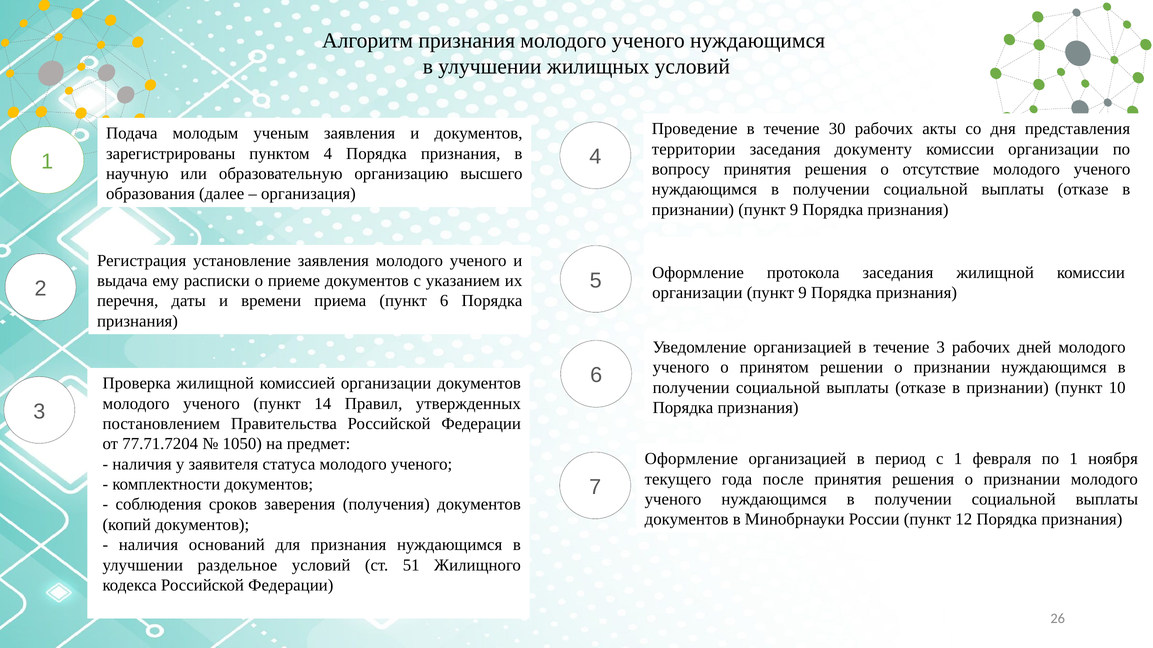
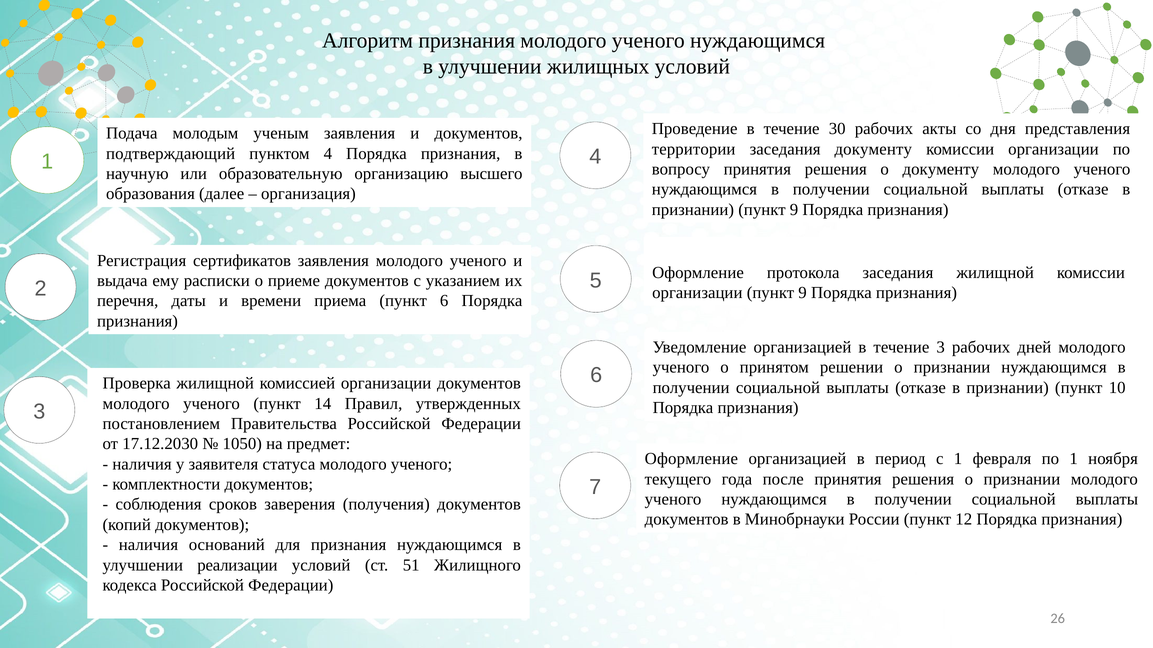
зарегистрированы: зарегистрированы -> подтверждающий
о отсутствие: отсутствие -> документу
установление: установление -> сертификатов
77.71.7204: 77.71.7204 -> 17.12.2030
раздельное: раздельное -> реализации
